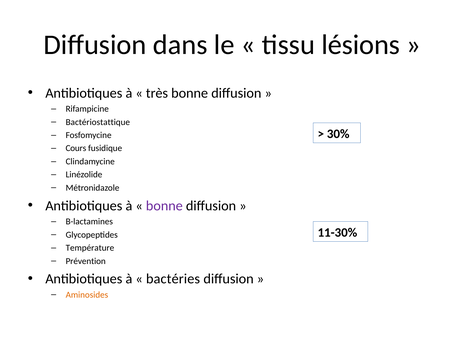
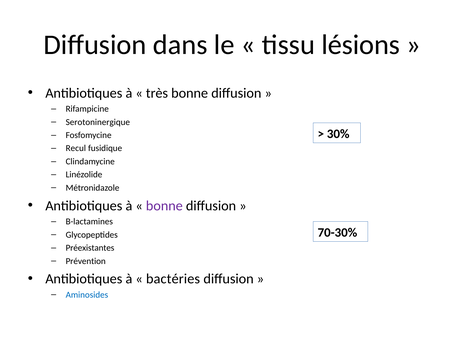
Bactériostattique: Bactériostattique -> Serotoninergique
Cours: Cours -> Recul
11-30%: 11-30% -> 70-30%
Température: Température -> Préexistantes
Aminosides colour: orange -> blue
